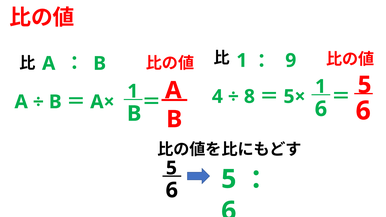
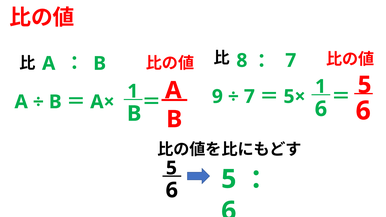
1 at (242, 61): 1 -> 8
9 at (291, 61): 9 -> 7
4: 4 -> 9
8 at (249, 97): 8 -> 7
